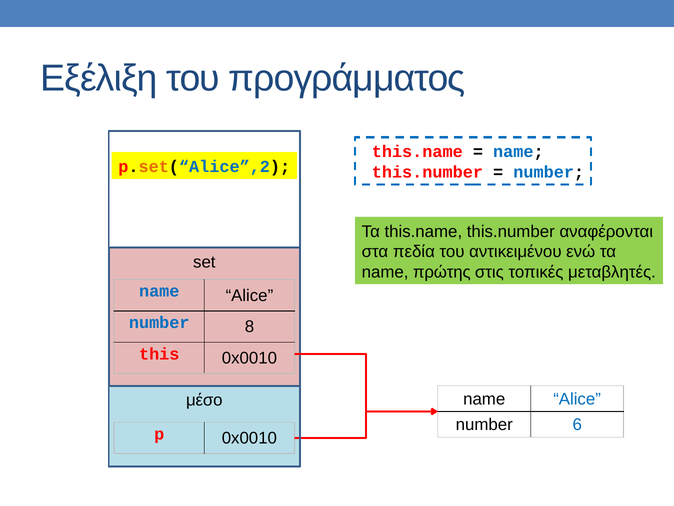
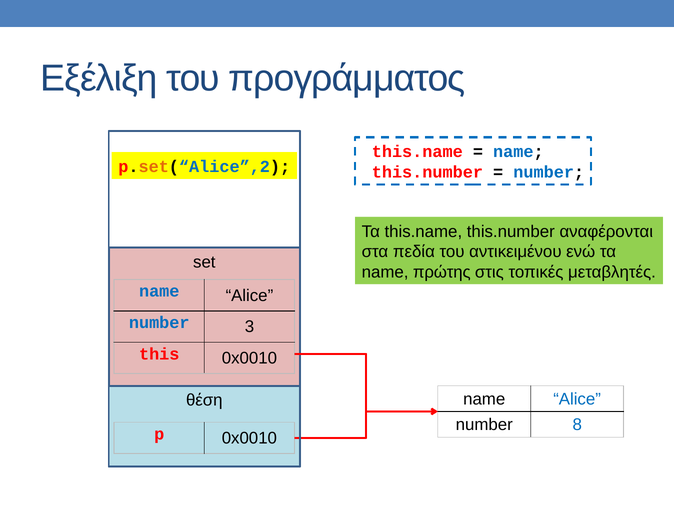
8: 8 -> 3
μέσο: μέσο -> θέση
6: 6 -> 8
